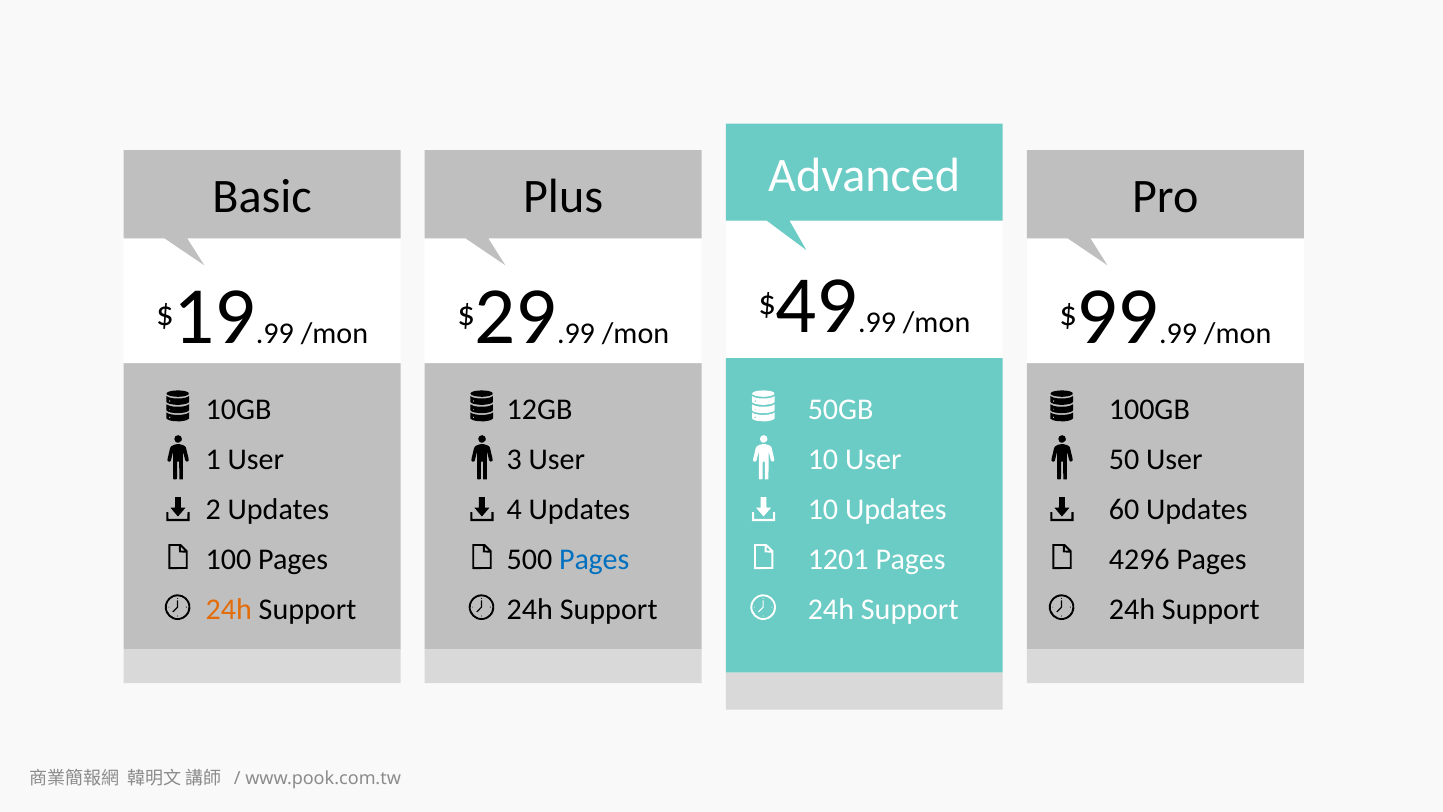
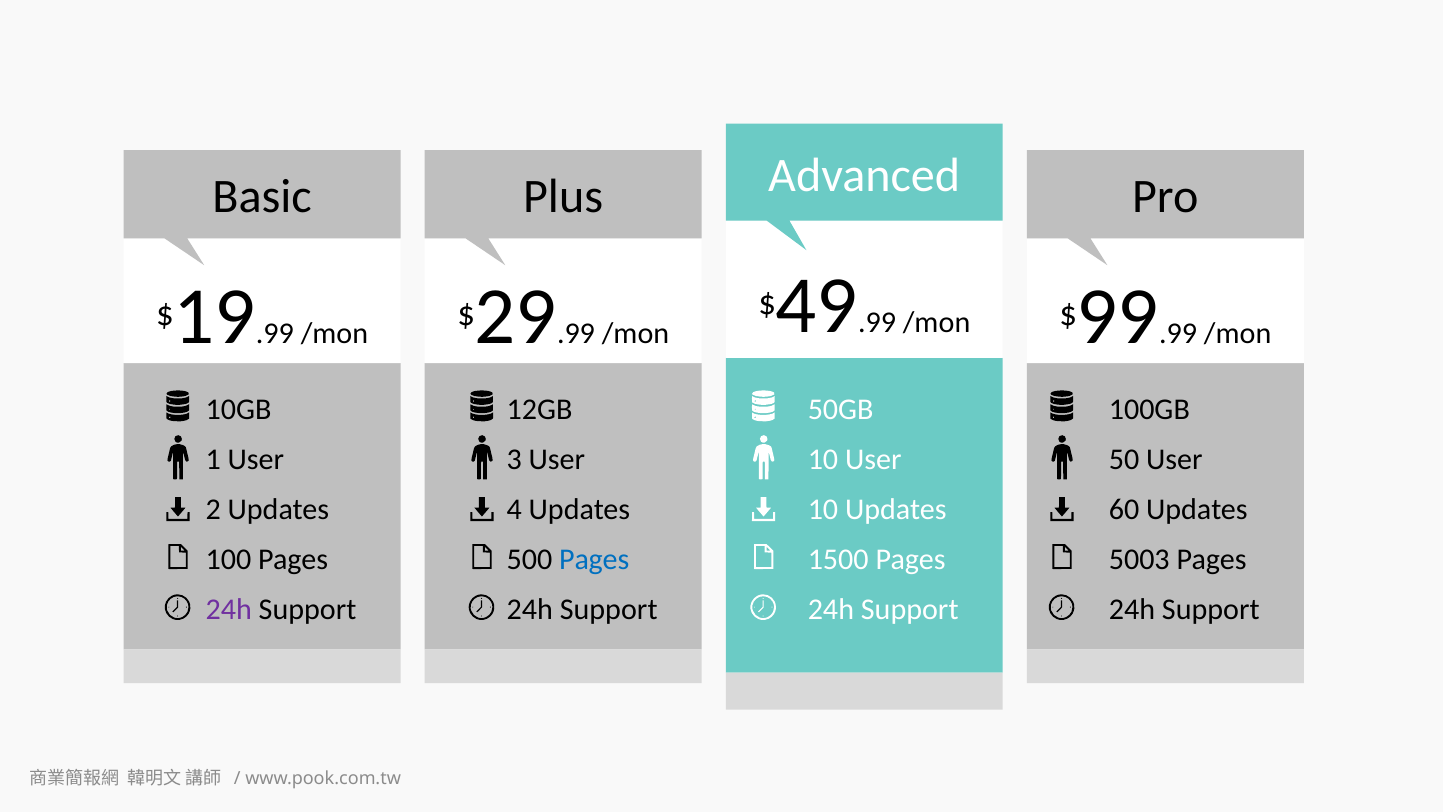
1201: 1201 -> 1500
4296: 4296 -> 5003
24h at (229, 610) colour: orange -> purple
